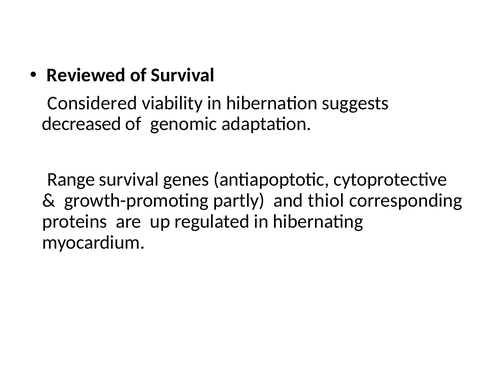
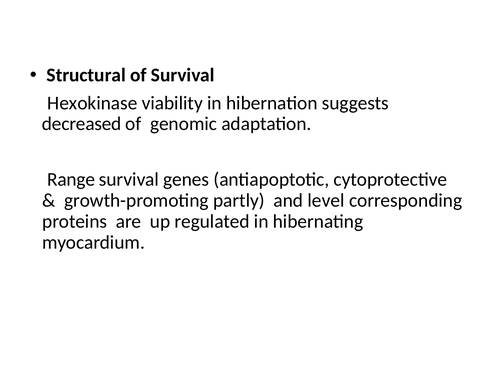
Reviewed: Reviewed -> Structural
Considered: Considered -> Hexokinase
thiol: thiol -> level
